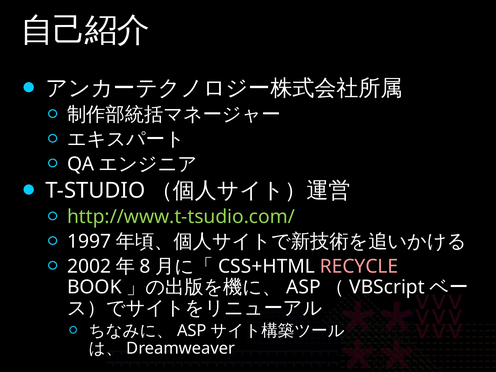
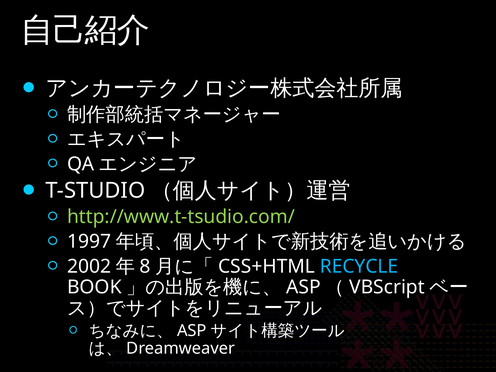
RECYCLE colour: pink -> light blue
